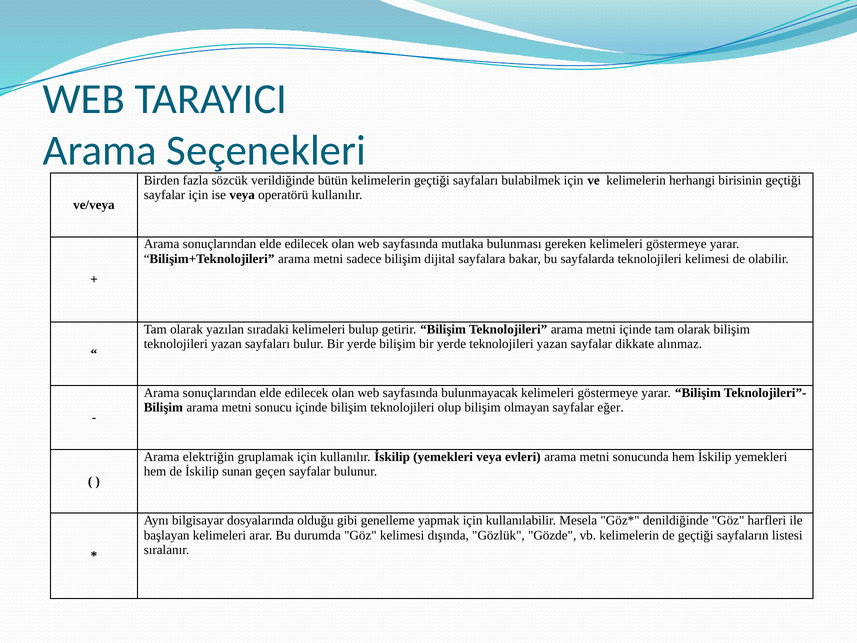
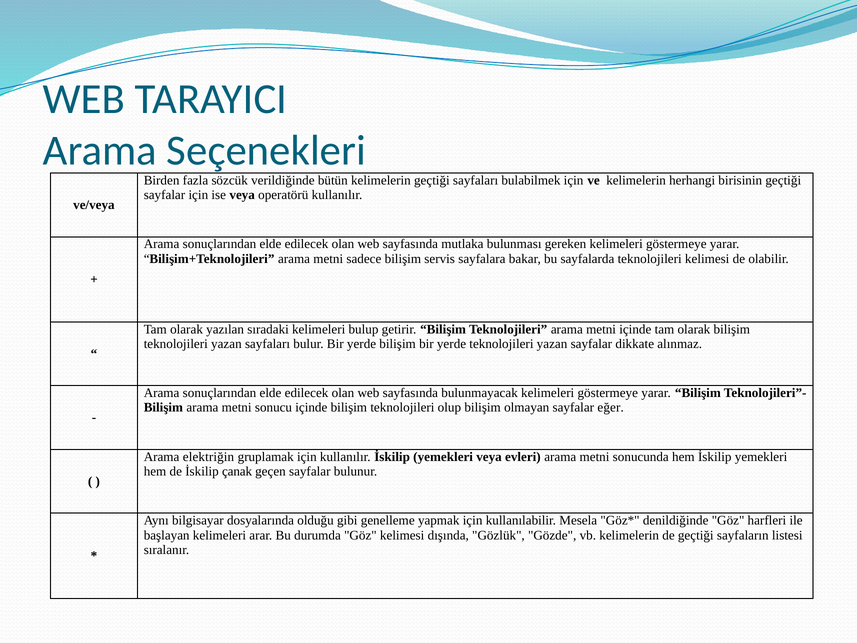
dijital: dijital -> servis
sunan: sunan -> çanak
